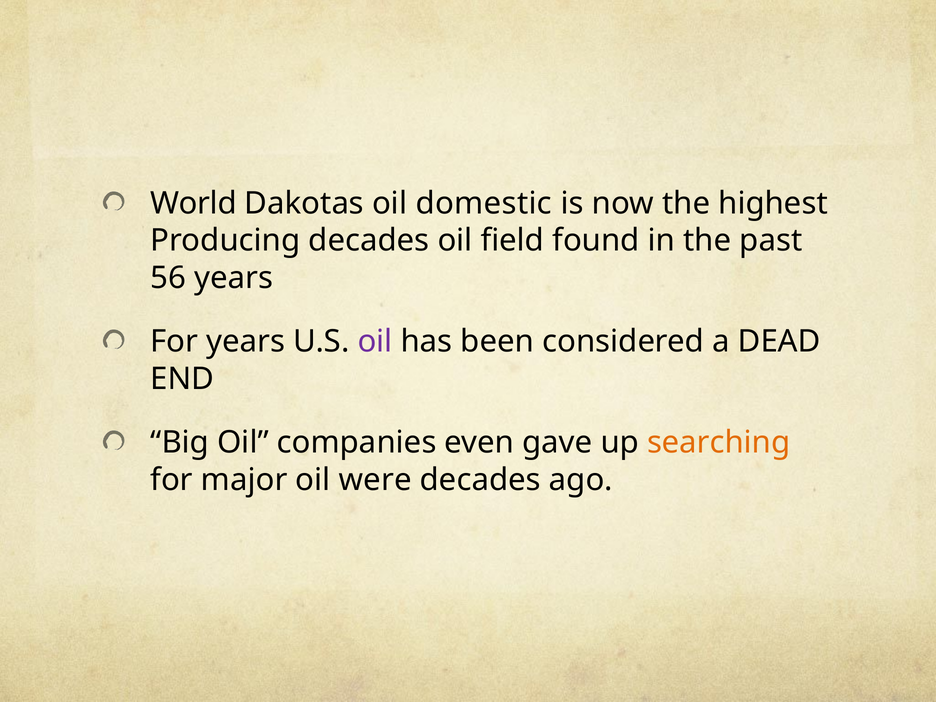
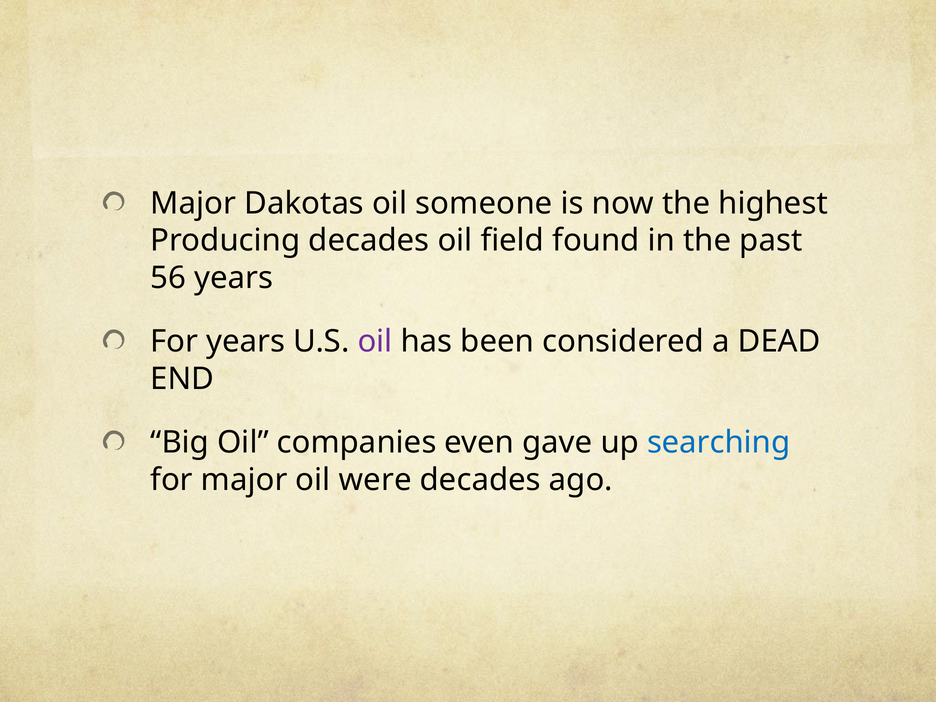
World at (194, 203): World -> Major
domestic: domestic -> someone
searching colour: orange -> blue
